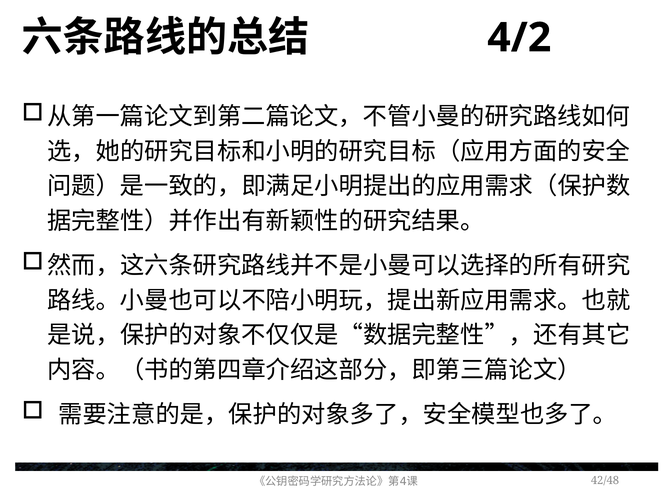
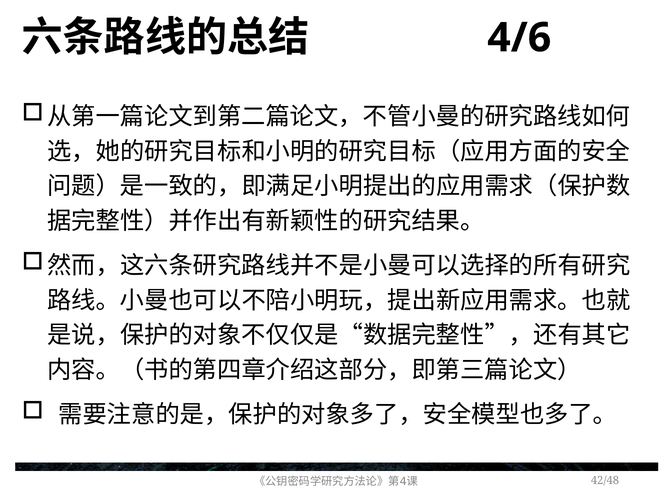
4/2: 4/2 -> 4/6
